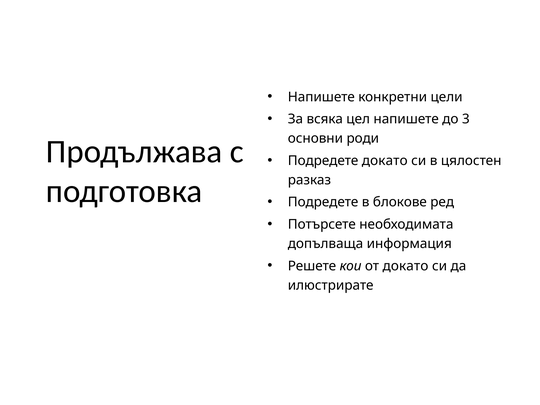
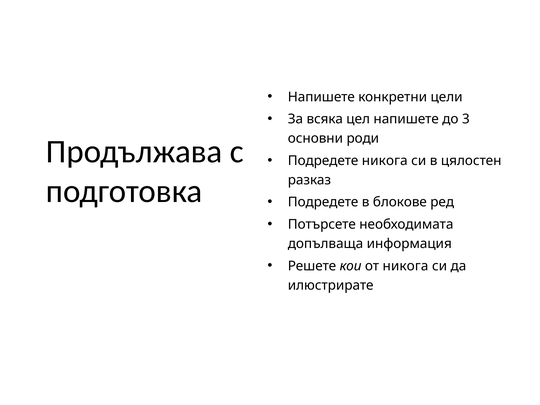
Подредете докато: докато -> никога
от докато: докато -> никога
